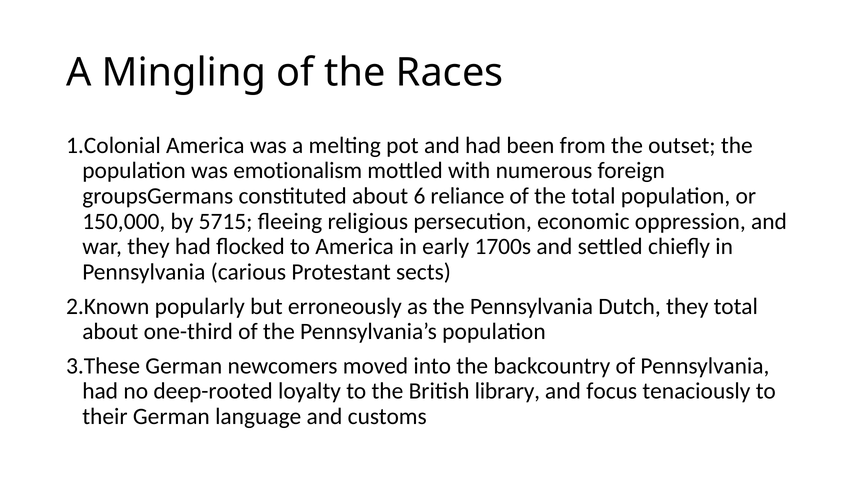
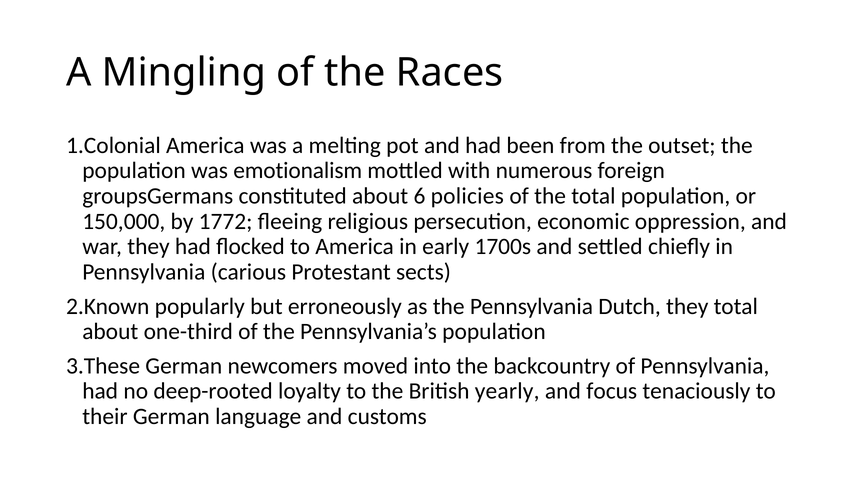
reliance: reliance -> policies
5715: 5715 -> 1772
library: library -> yearly
